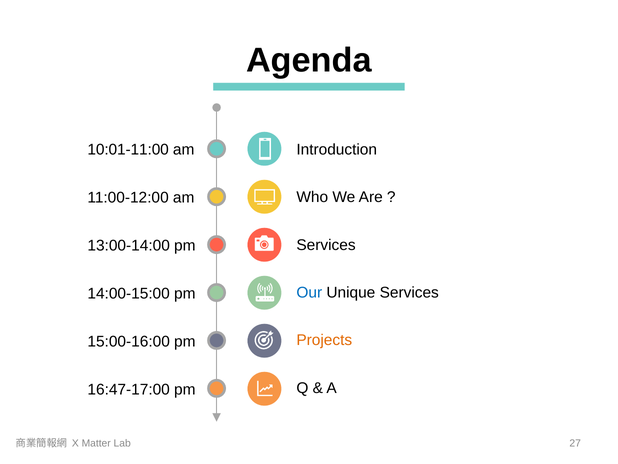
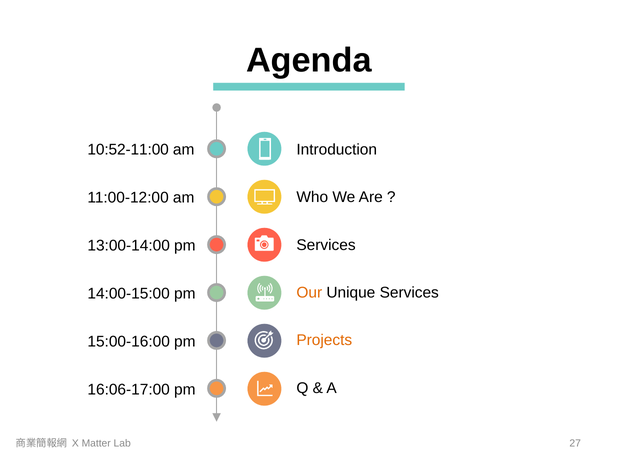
10:01-11:00: 10:01-11:00 -> 10:52-11:00
Our colour: blue -> orange
16:47-17:00: 16:47-17:00 -> 16:06-17:00
